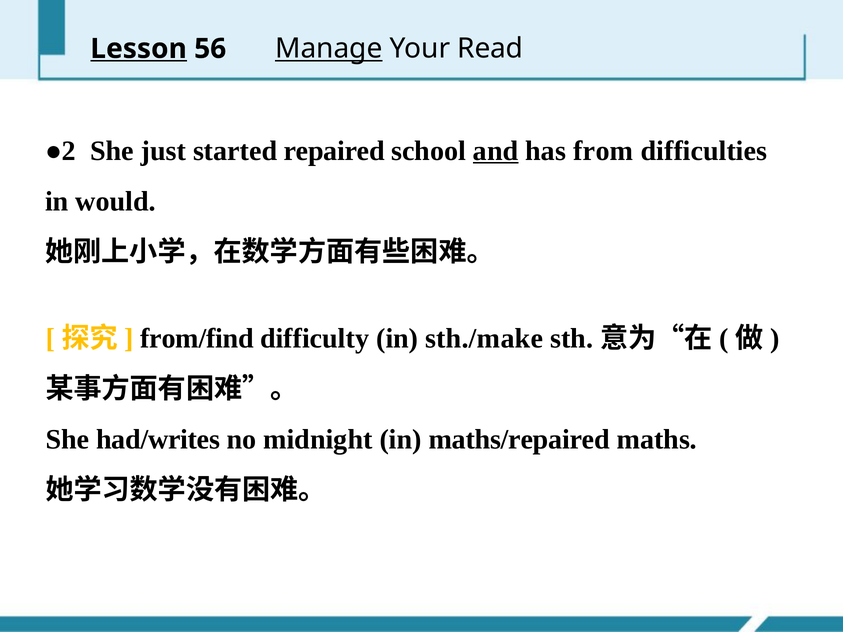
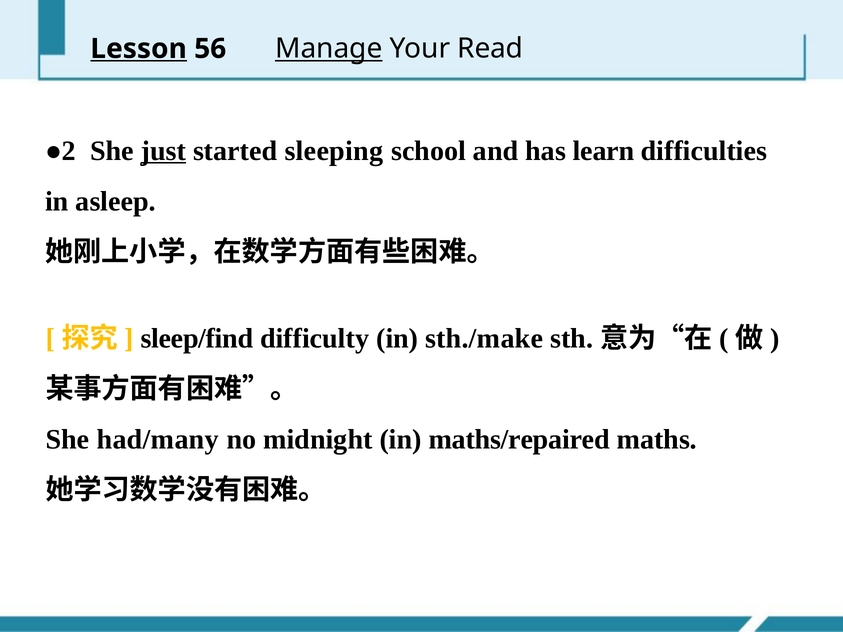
just underline: none -> present
repaired: repaired -> sleeping
and underline: present -> none
from: from -> learn
would: would -> asleep
from/find: from/find -> sleep/find
had/writes: had/writes -> had/many
